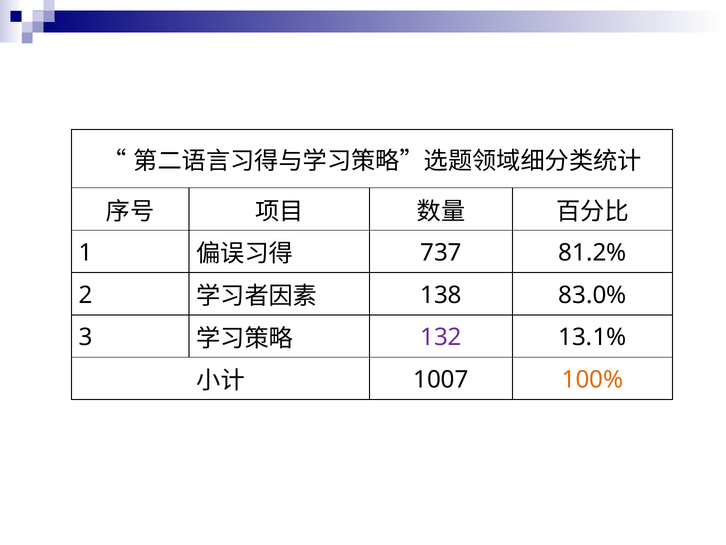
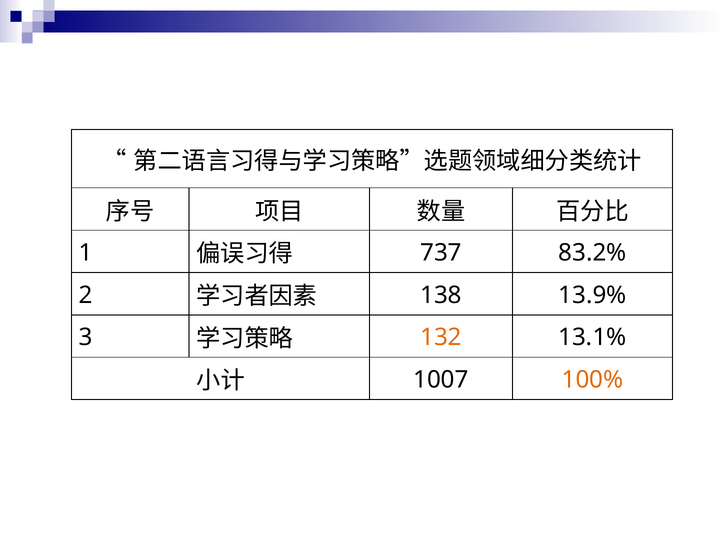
81.2%: 81.2% -> 83.2%
83.0%: 83.0% -> 13.9%
132 colour: purple -> orange
